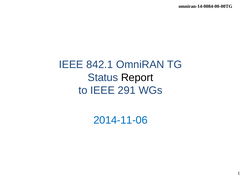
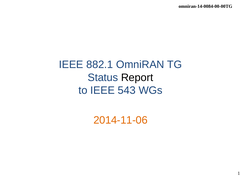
842.1: 842.1 -> 882.1
291: 291 -> 543
2014-11-06 colour: blue -> orange
